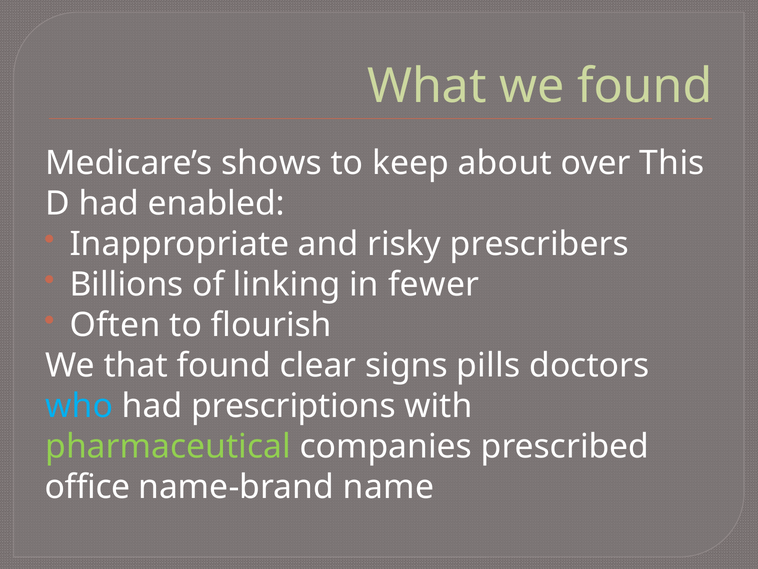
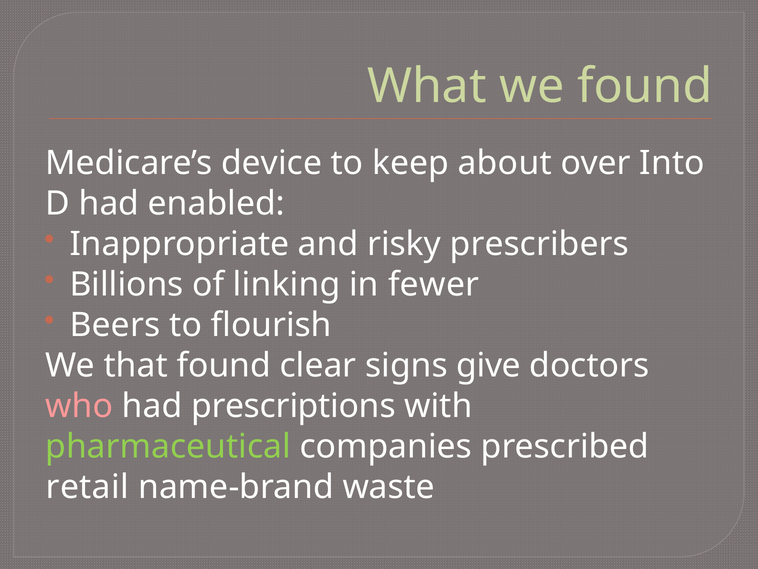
shows: shows -> device
This: This -> Into
Often: Often -> Beers
pills: pills -> give
who colour: light blue -> pink
office: office -> retail
name: name -> waste
